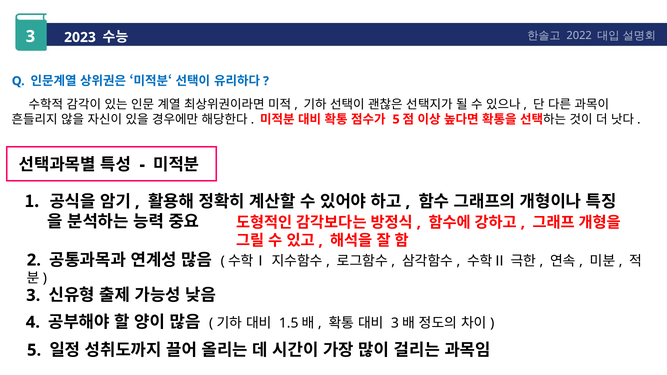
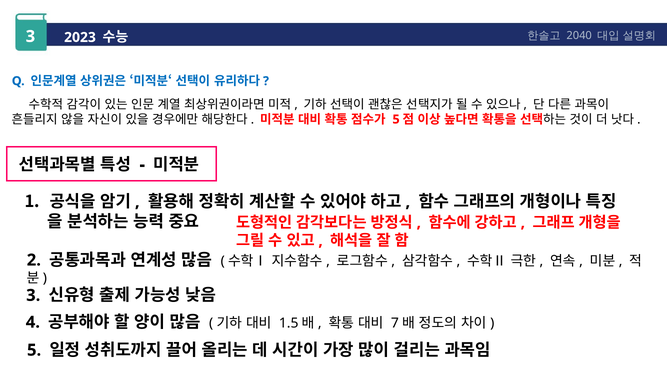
2022: 2022 -> 2040
3 at (395, 323): 3 -> 7
